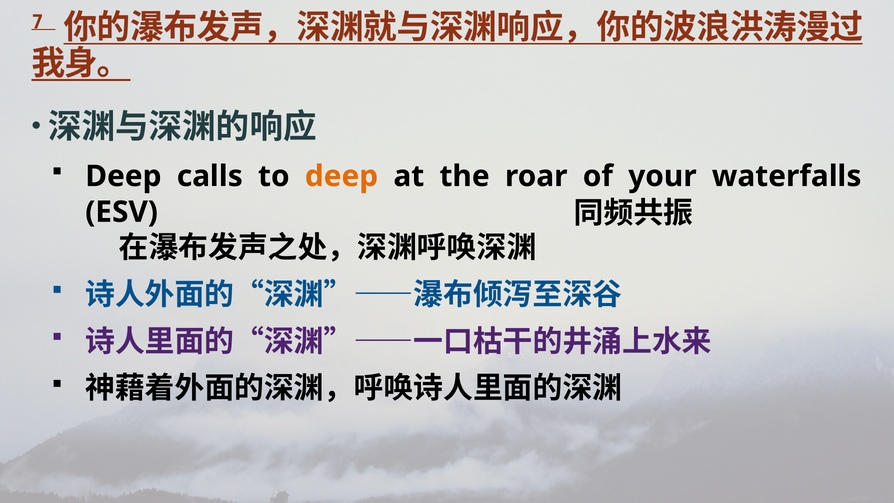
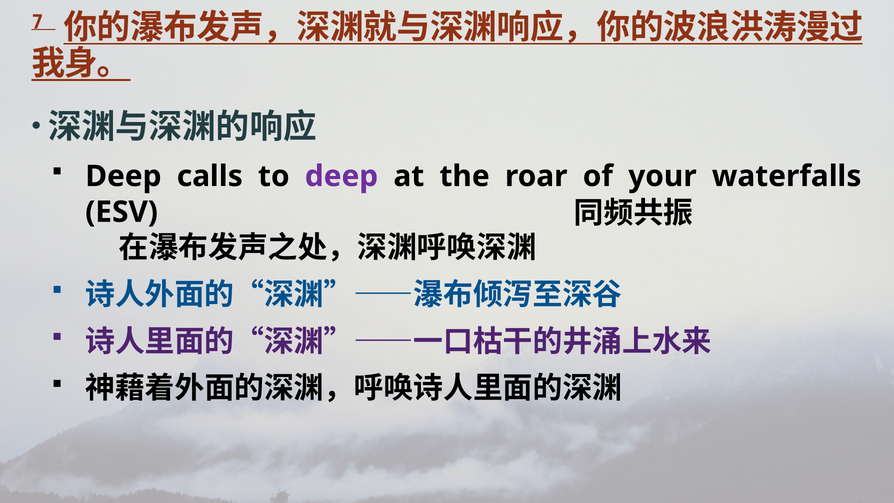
deep at (341, 176) colour: orange -> purple
